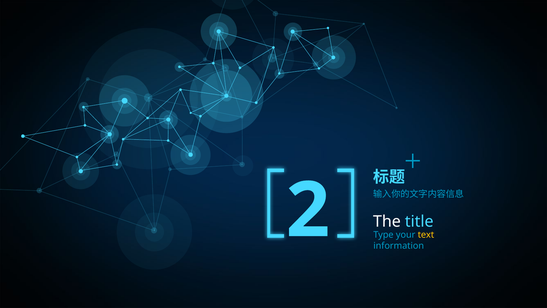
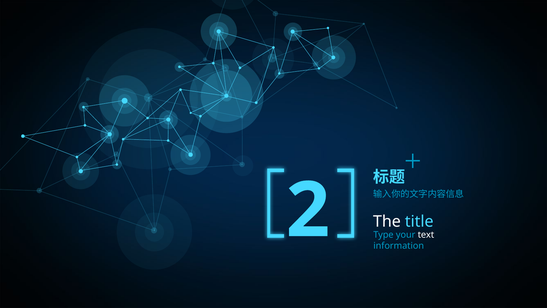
text colour: yellow -> white
